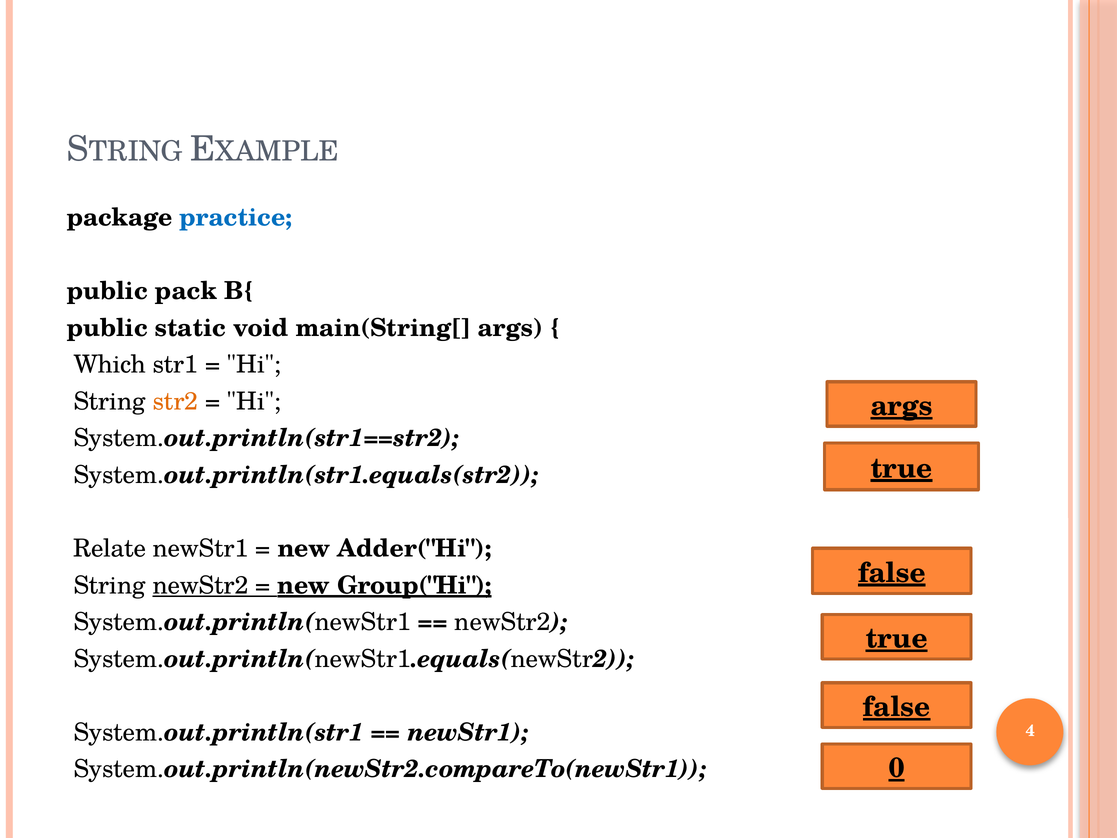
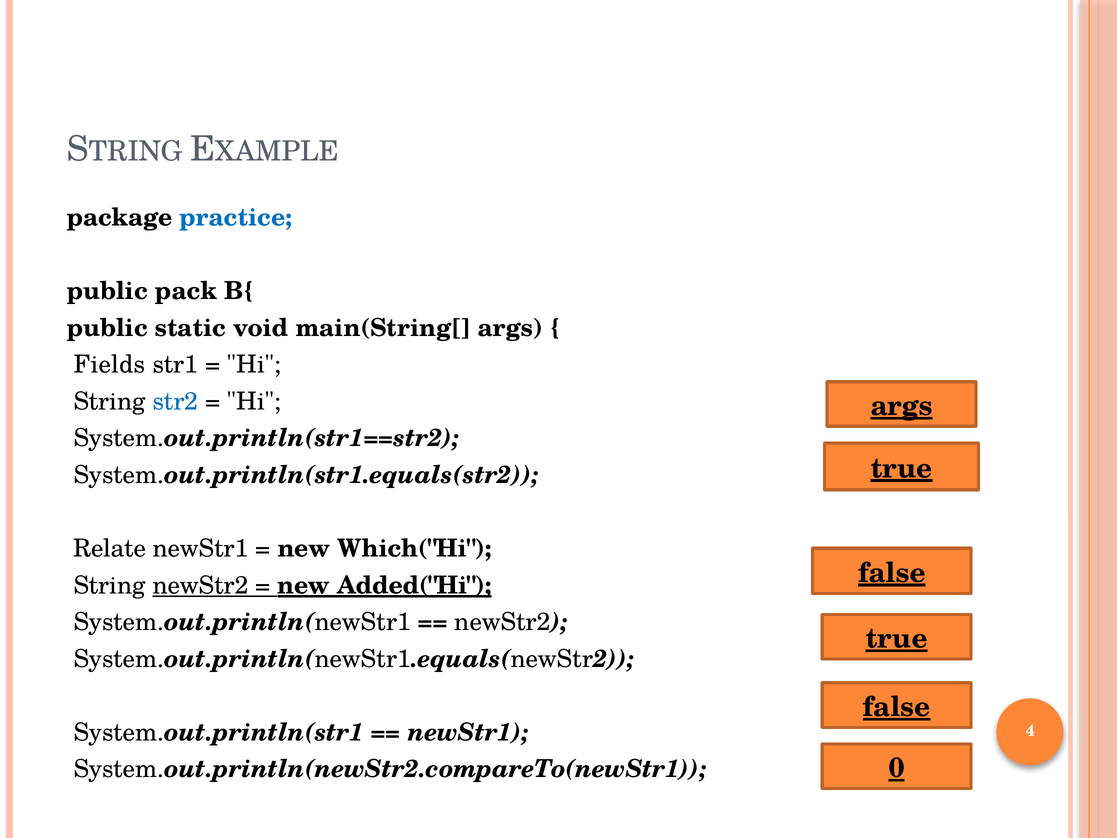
Which: Which -> Fields
str2 colour: orange -> blue
Adder("Hi: Adder("Hi -> Which("Hi
Group("Hi: Group("Hi -> Added("Hi
